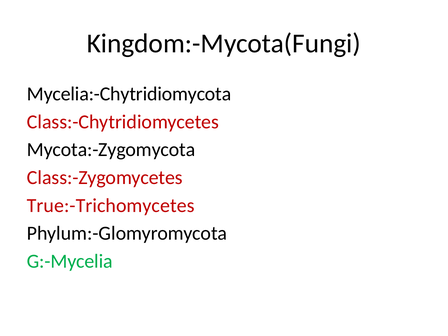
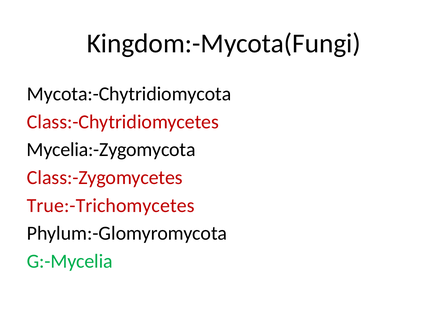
Mycelia:-Chytridiomycota: Mycelia:-Chytridiomycota -> Mycota:-Chytridiomycota
Mycota:-Zygomycota: Mycota:-Zygomycota -> Mycelia:-Zygomycota
